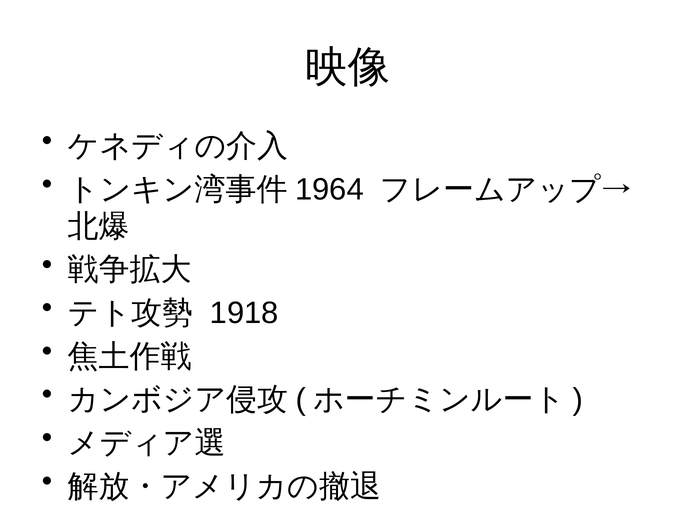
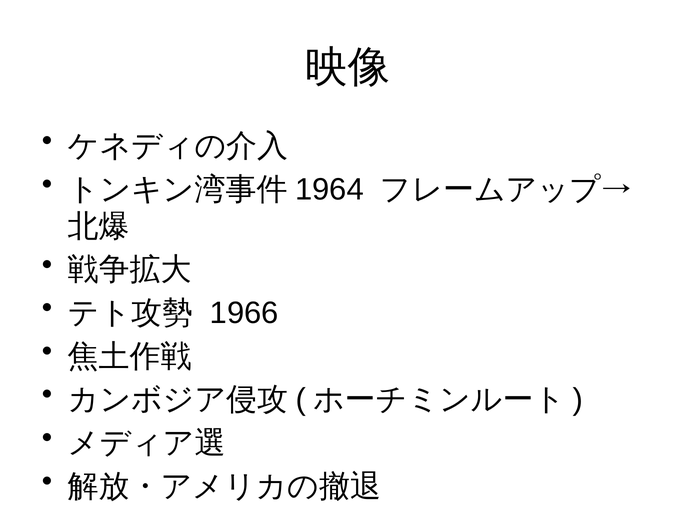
1918: 1918 -> 1966
